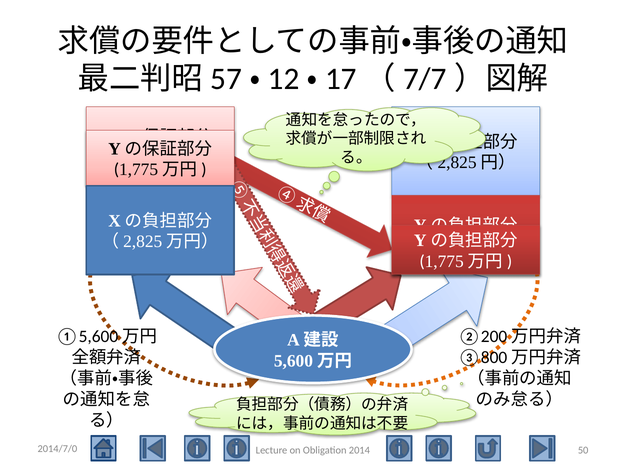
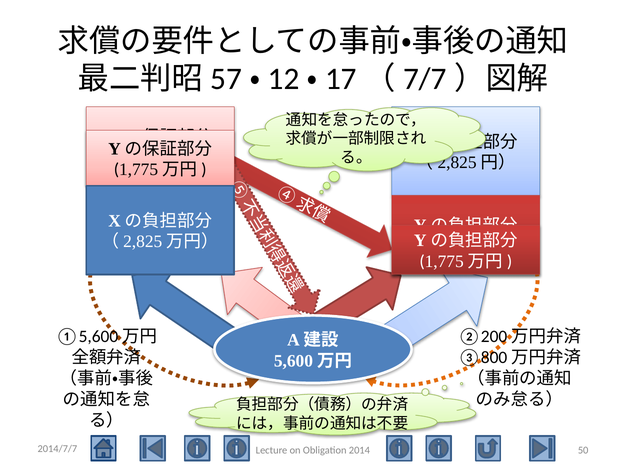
2014/7/0: 2014/7/0 -> 2014/7/7
